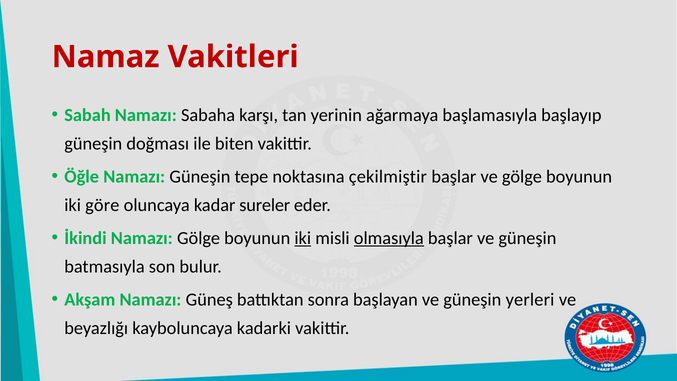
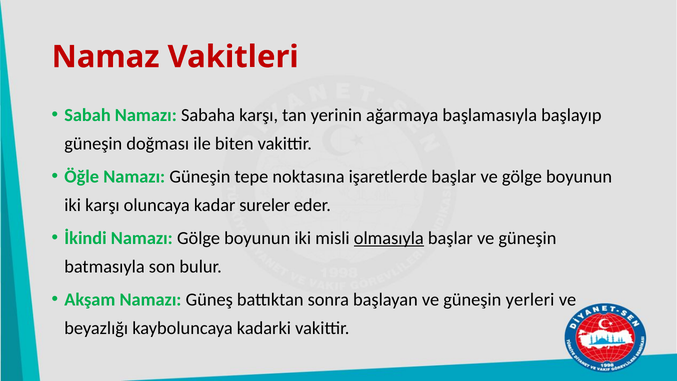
çekilmiştir: çekilmiştir -> işaretlerde
iki göre: göre -> karşı
iki at (303, 238) underline: present -> none
